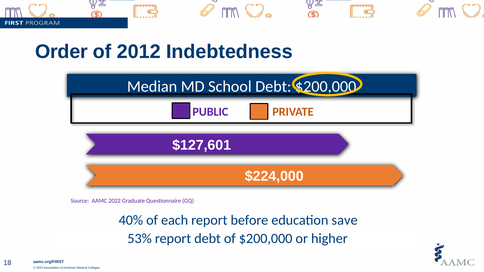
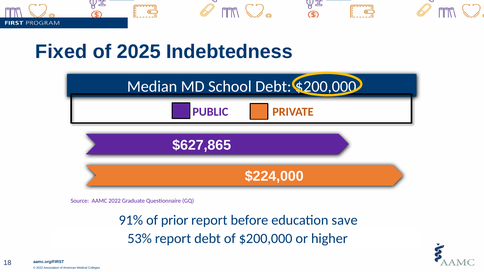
Order: Order -> Fixed
2012: 2012 -> 2025
$127,601: $127,601 -> $627,865
40%: 40% -> 91%
each: each -> prior
